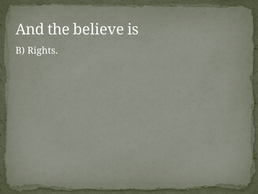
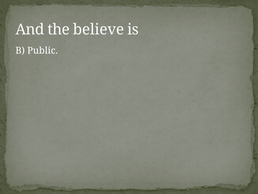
Rights: Rights -> Public
